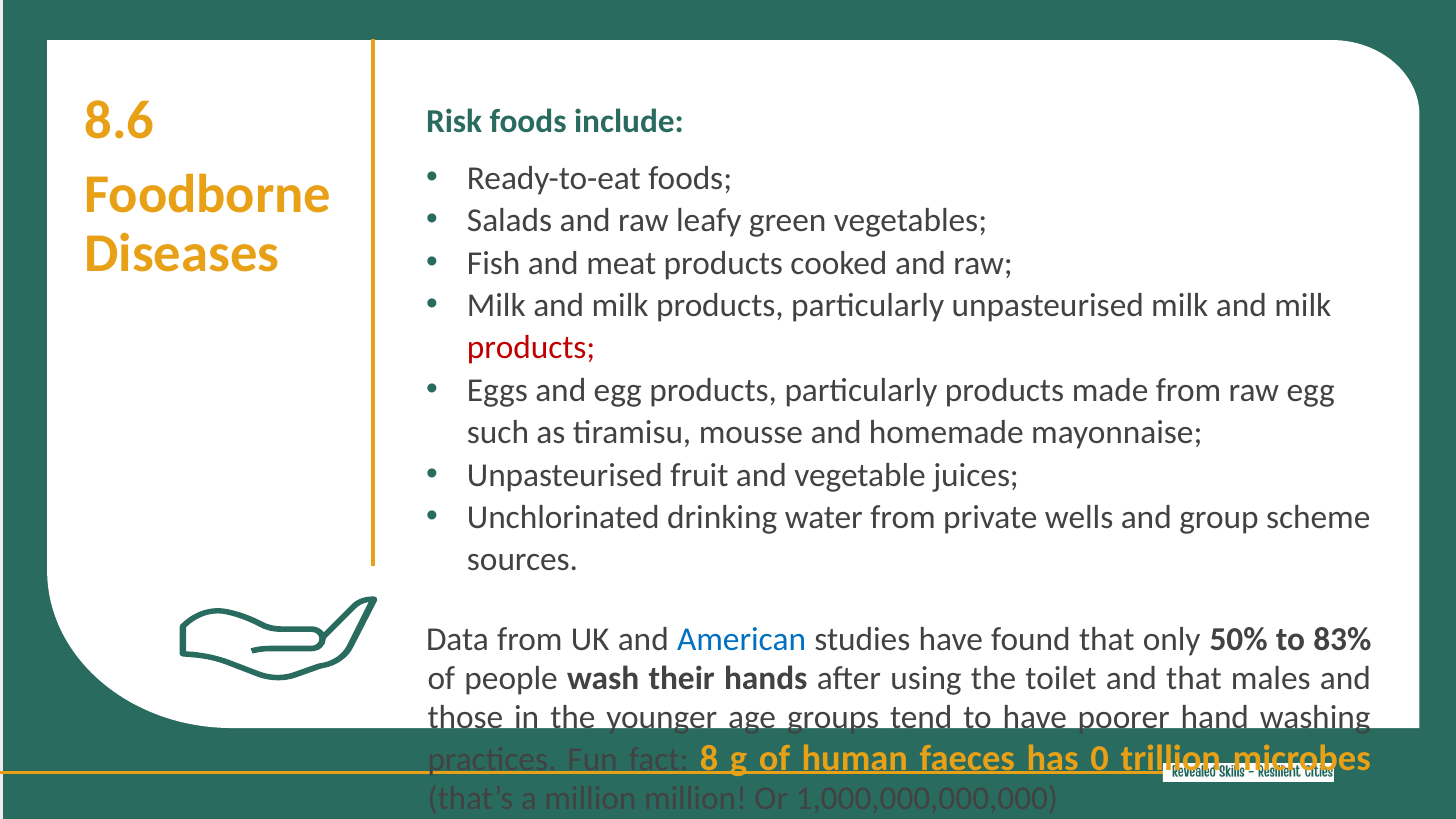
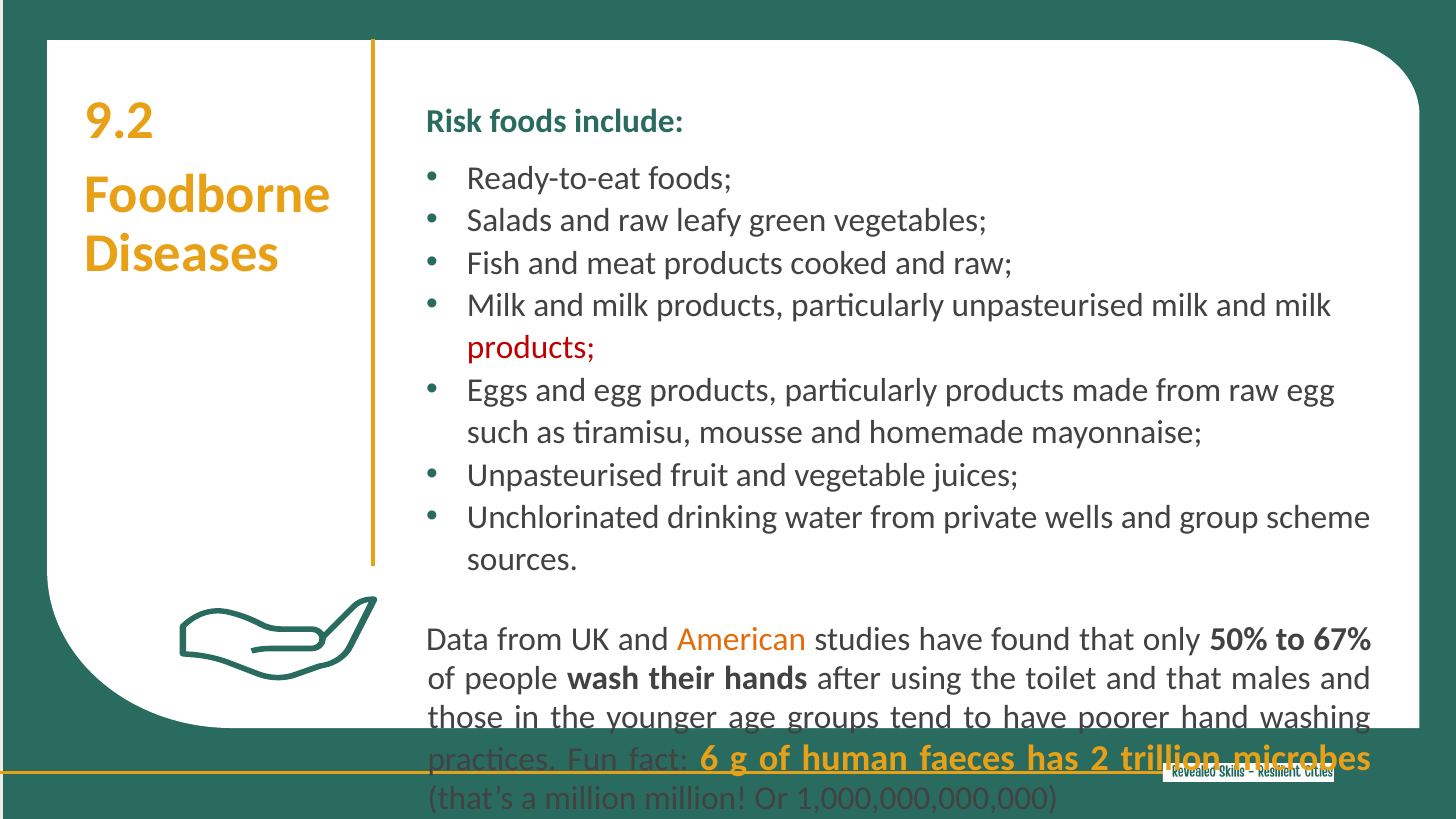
8.6: 8.6 -> 9.2
American colour: blue -> orange
83%: 83% -> 67%
8: 8 -> 6
0: 0 -> 2
